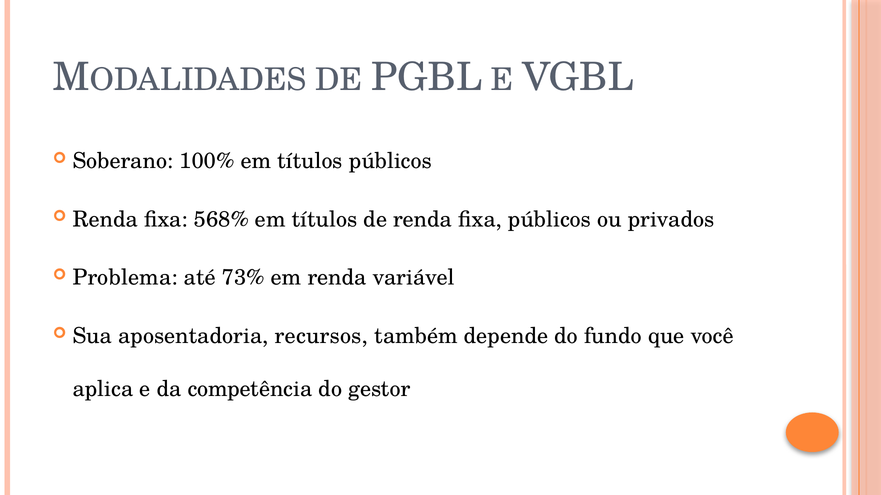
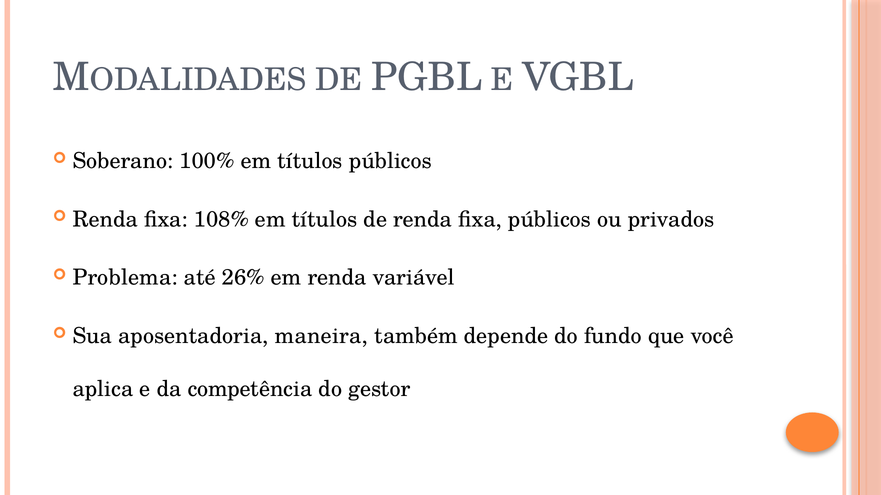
568%: 568% -> 108%
73%: 73% -> 26%
recursos: recursos -> maneira
